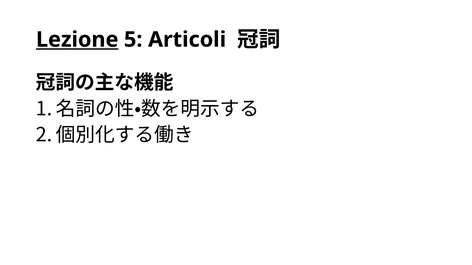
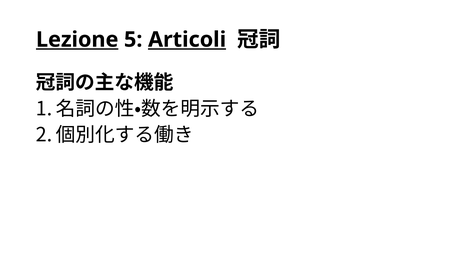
Articoli underline: none -> present
